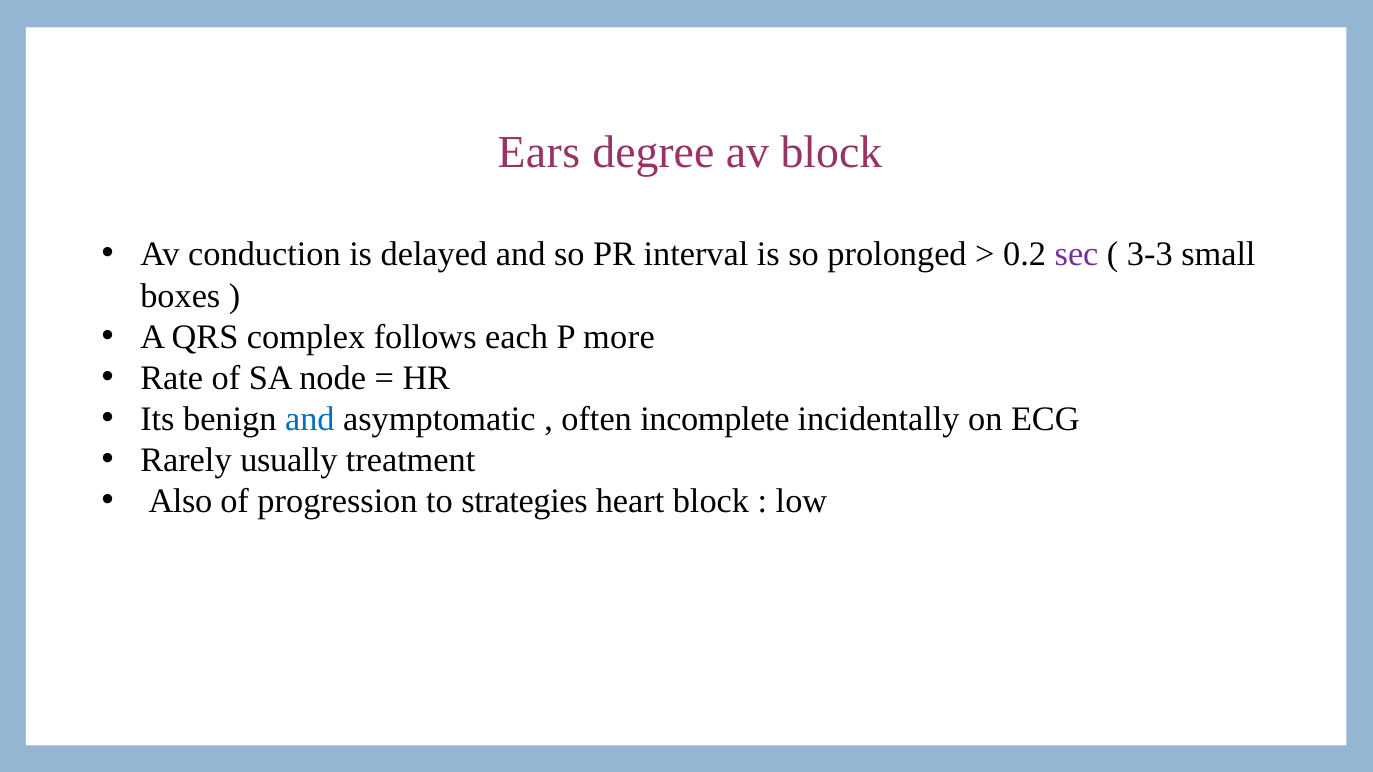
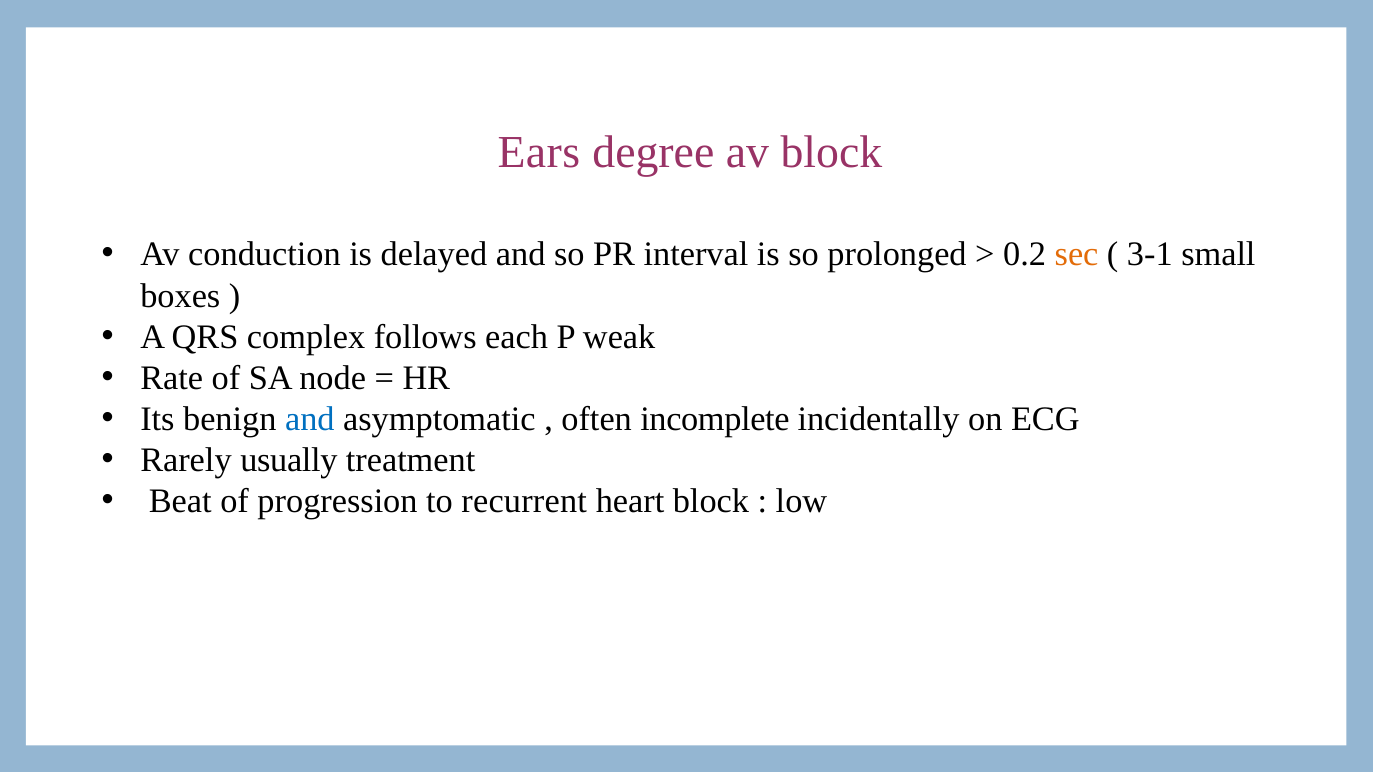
sec colour: purple -> orange
3-3: 3-3 -> 3-1
more: more -> weak
Also: Also -> Beat
strategies: strategies -> recurrent
